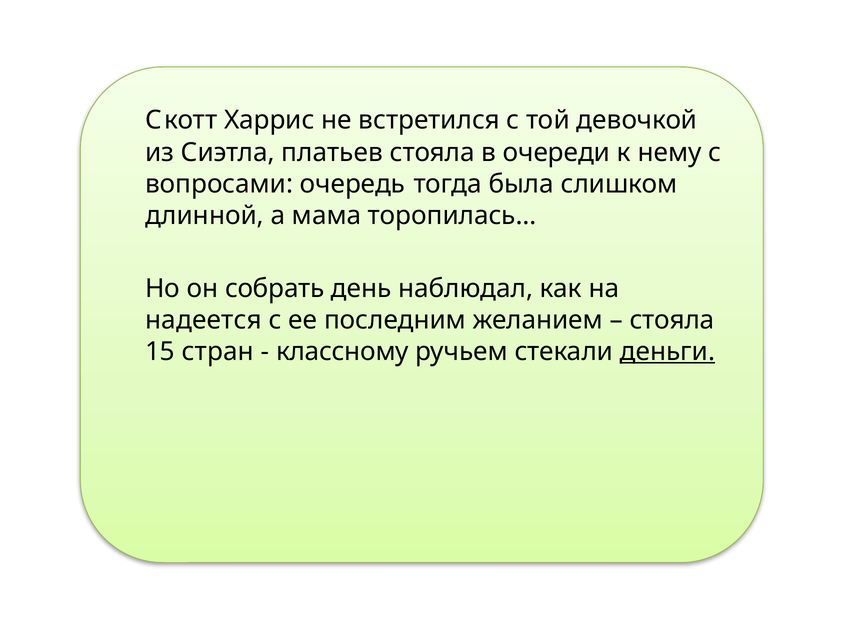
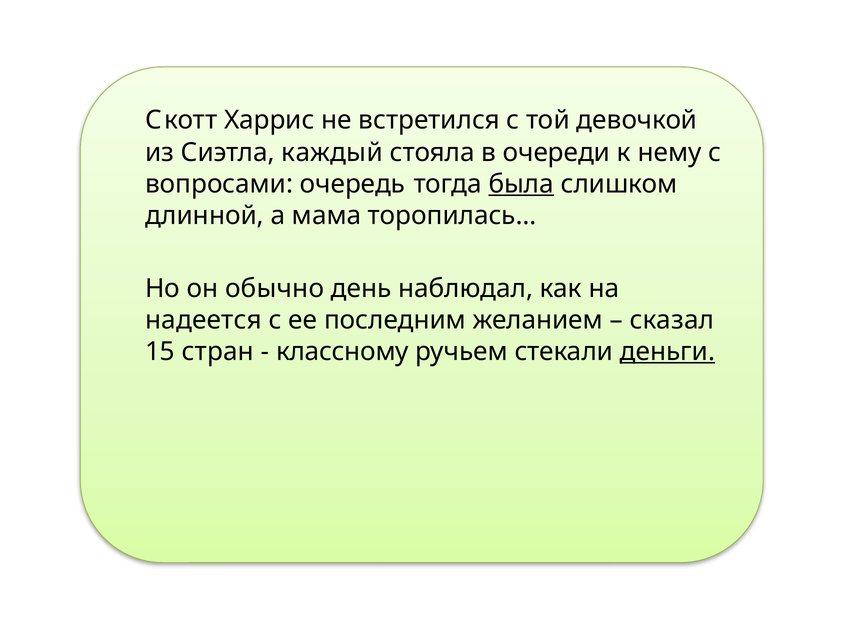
платьев: платьев -> каждый
была underline: none -> present
собрать: собрать -> обычно
стояла at (672, 320): стояла -> сказал
